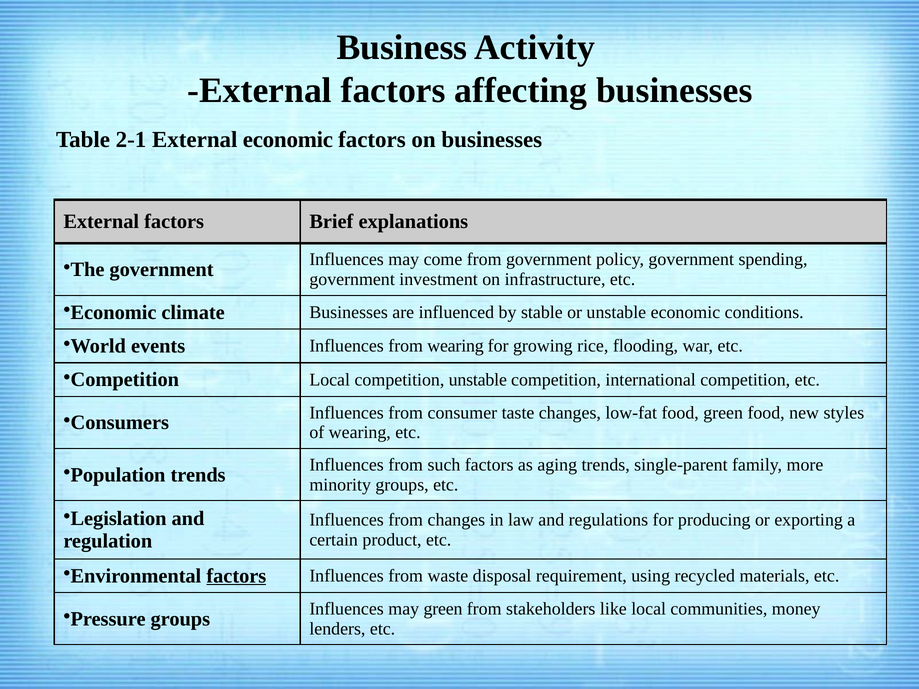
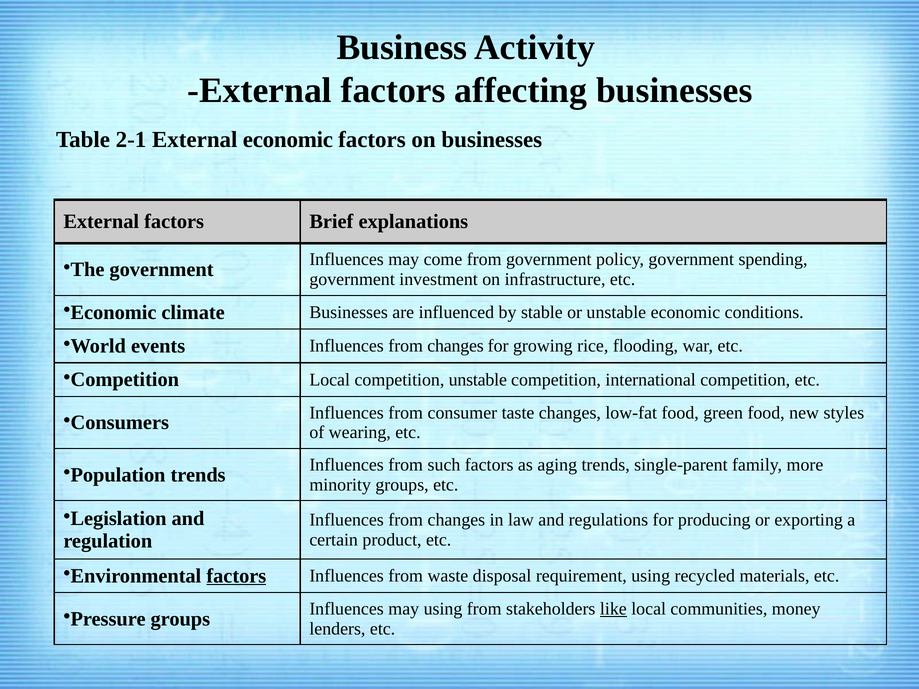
events Influences from wearing: wearing -> changes
may green: green -> using
like underline: none -> present
